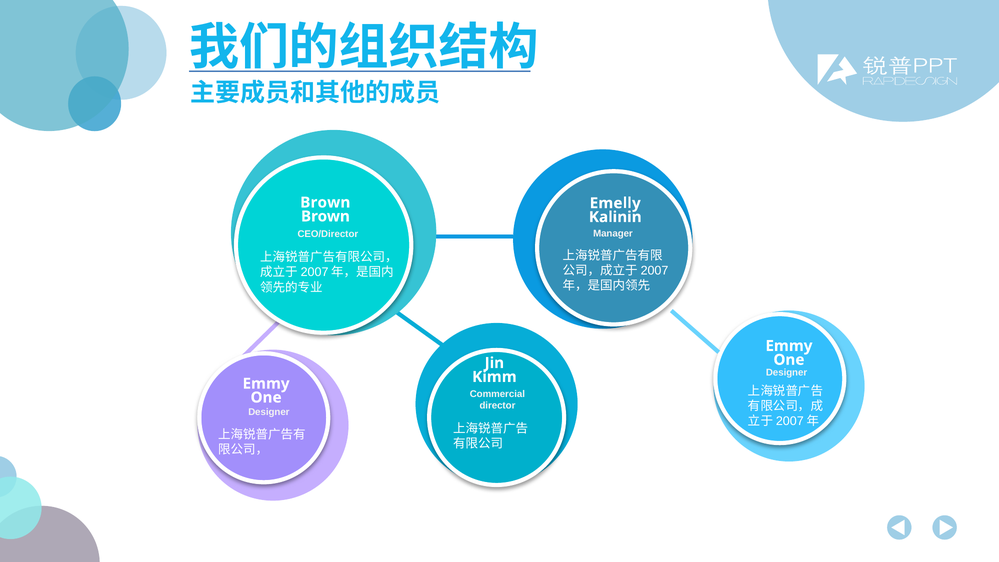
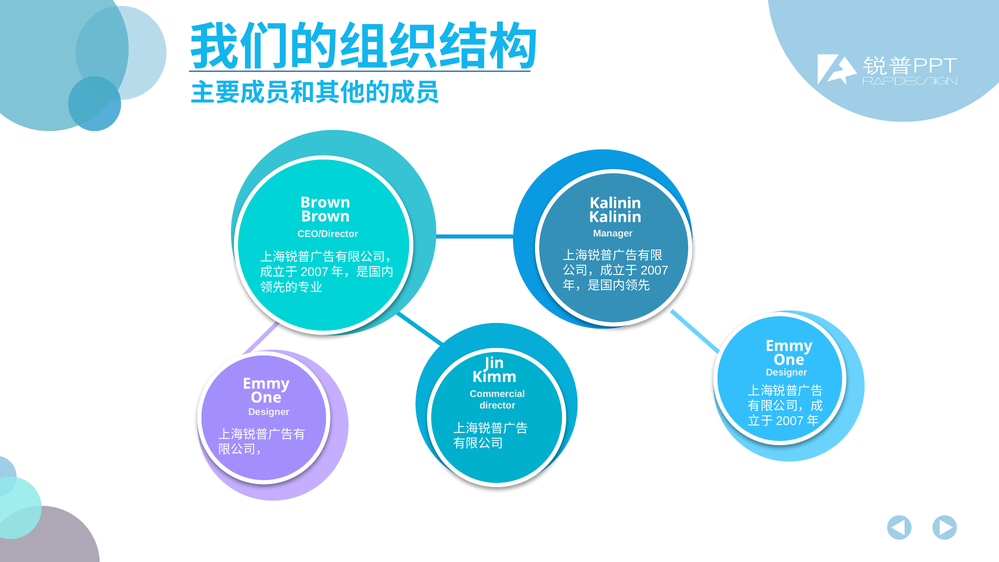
Emelly at (615, 203): Emelly -> Kalinin
